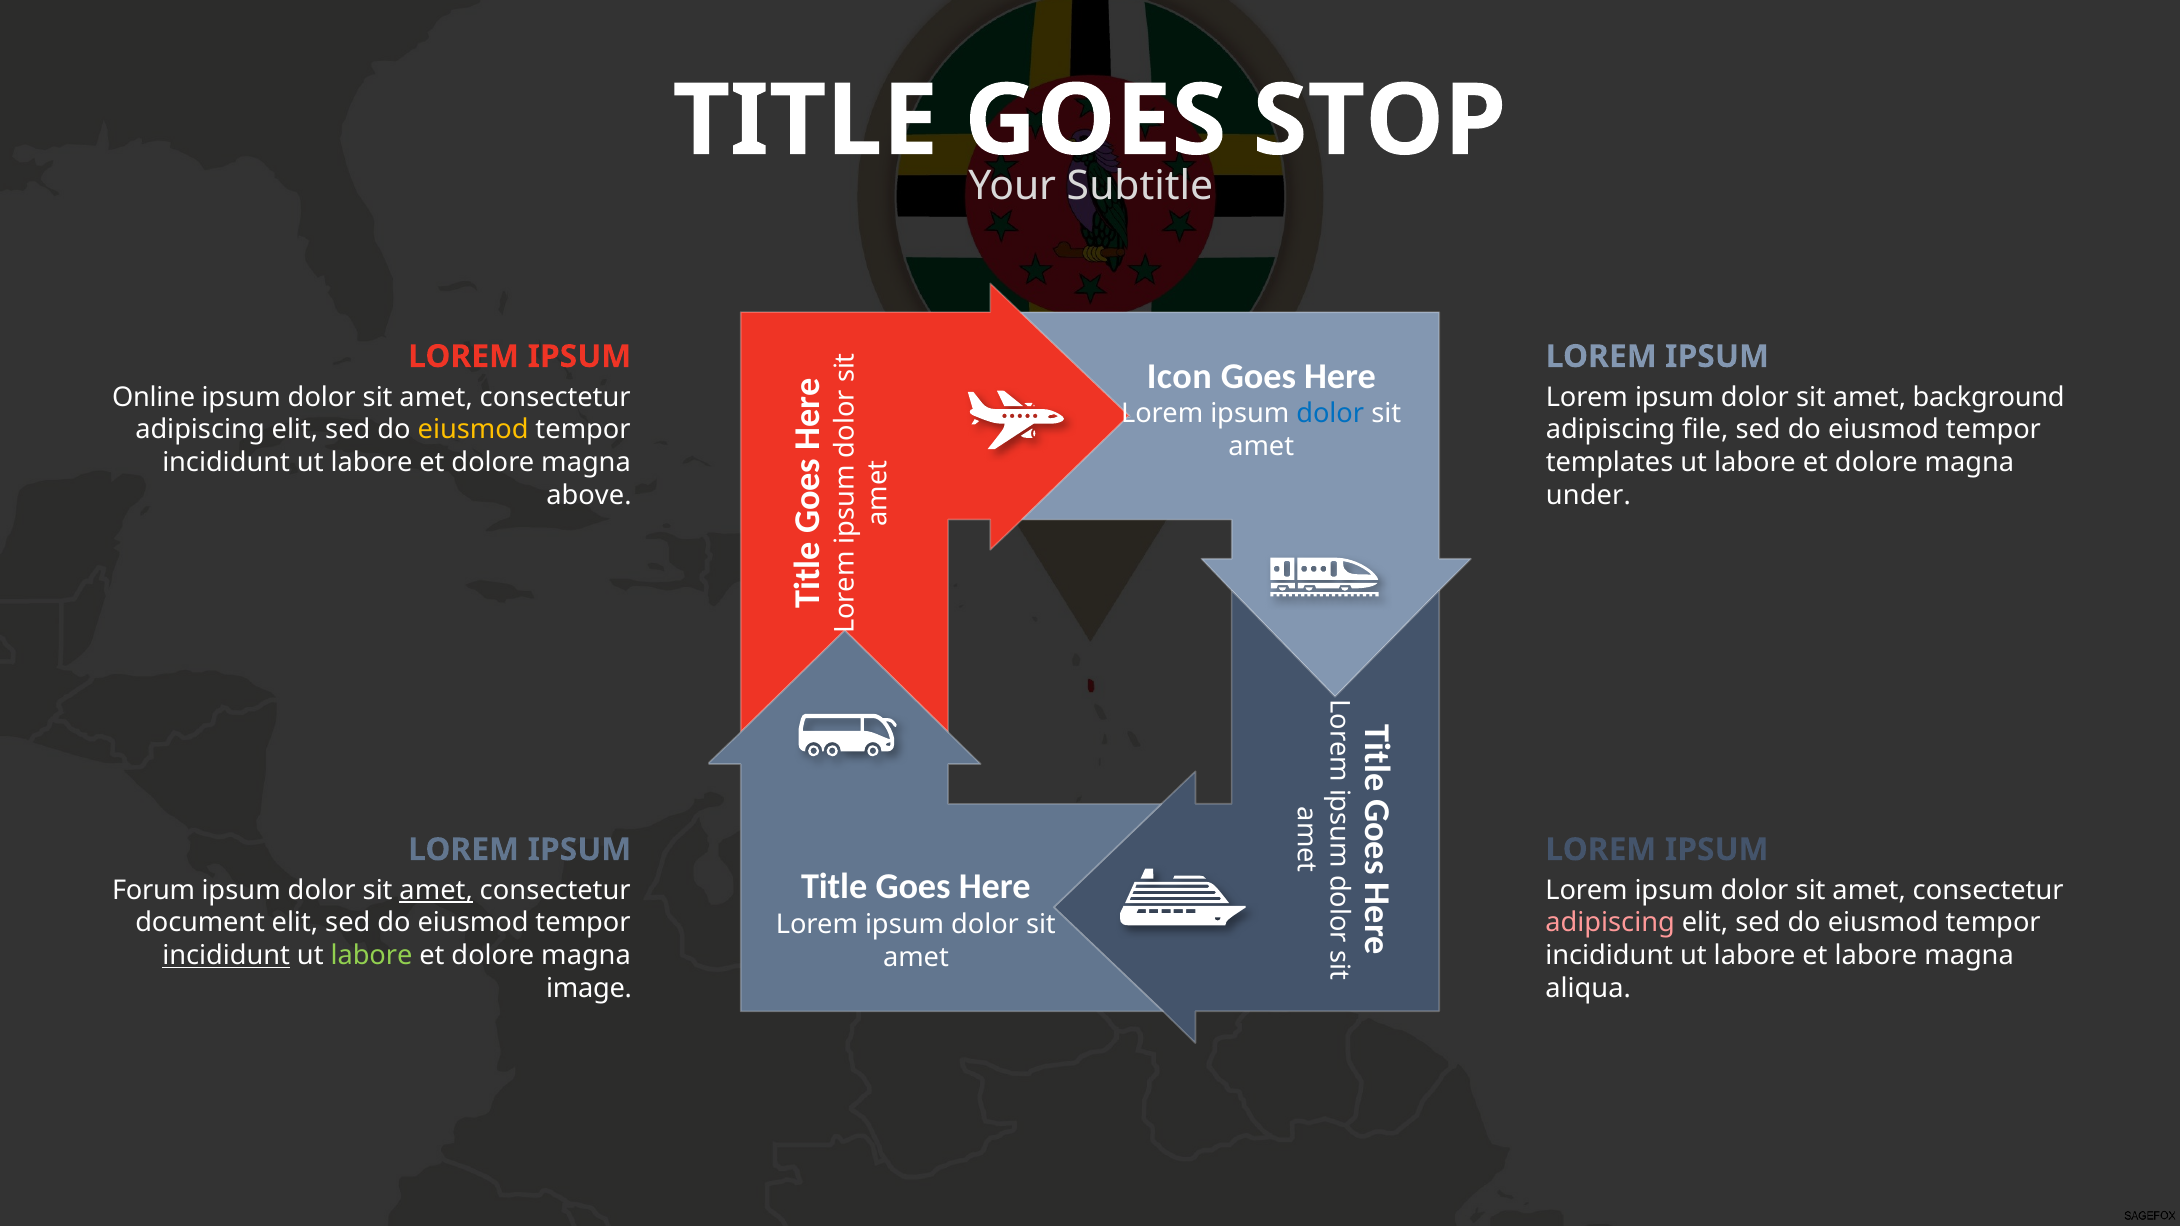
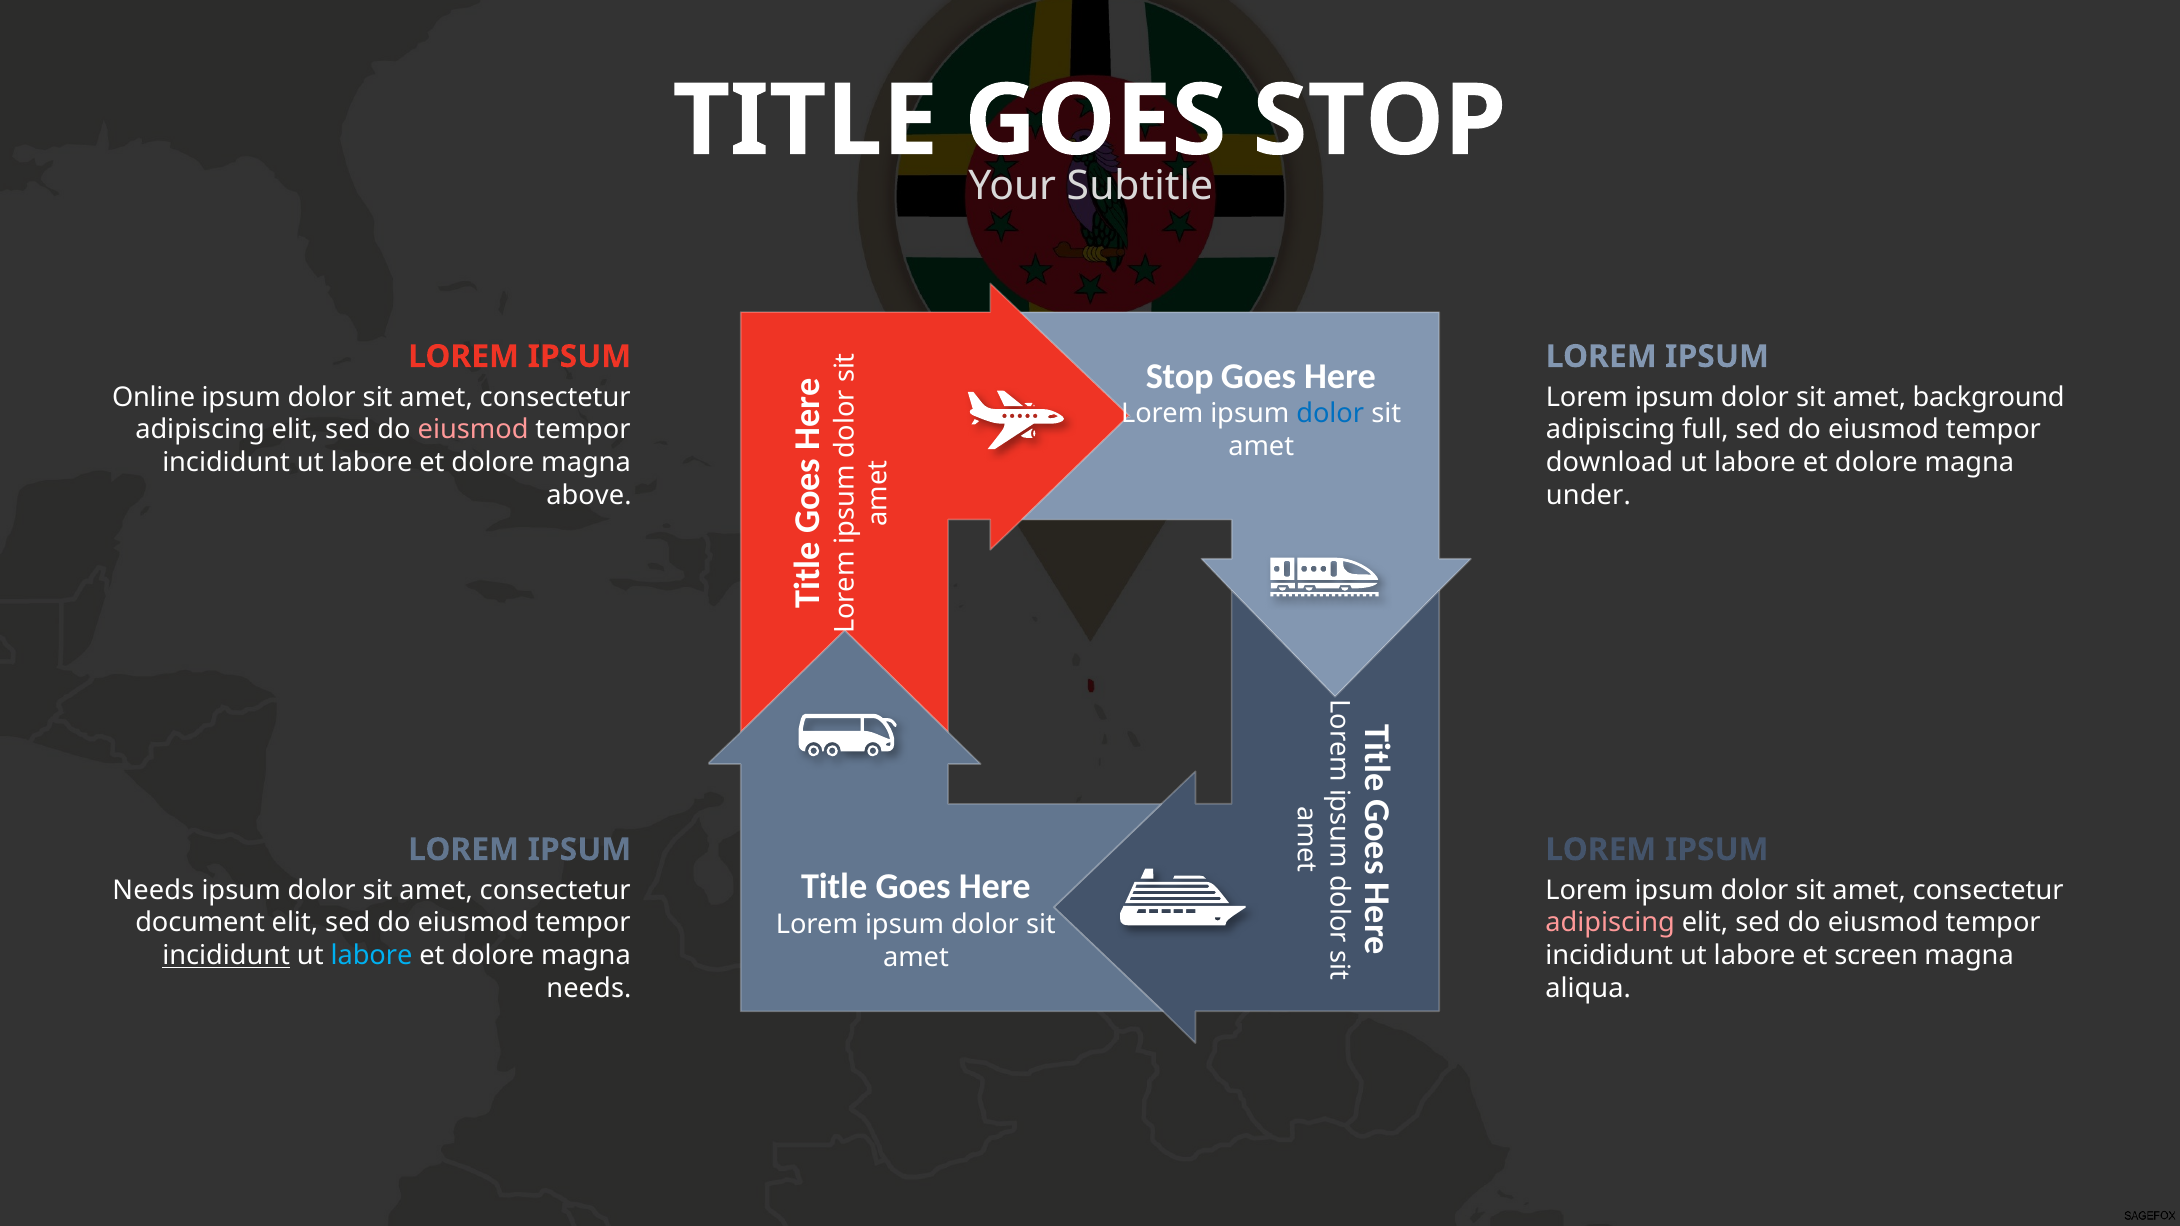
Icon at (1179, 376): Icon -> Stop
eiusmod at (473, 430) colour: yellow -> pink
file: file -> full
templates: templates -> download
Forum at (154, 890): Forum -> Needs
amet at (436, 890) underline: present -> none
labore at (372, 956) colour: light green -> light blue
et labore: labore -> screen
image at (589, 989): image -> needs
